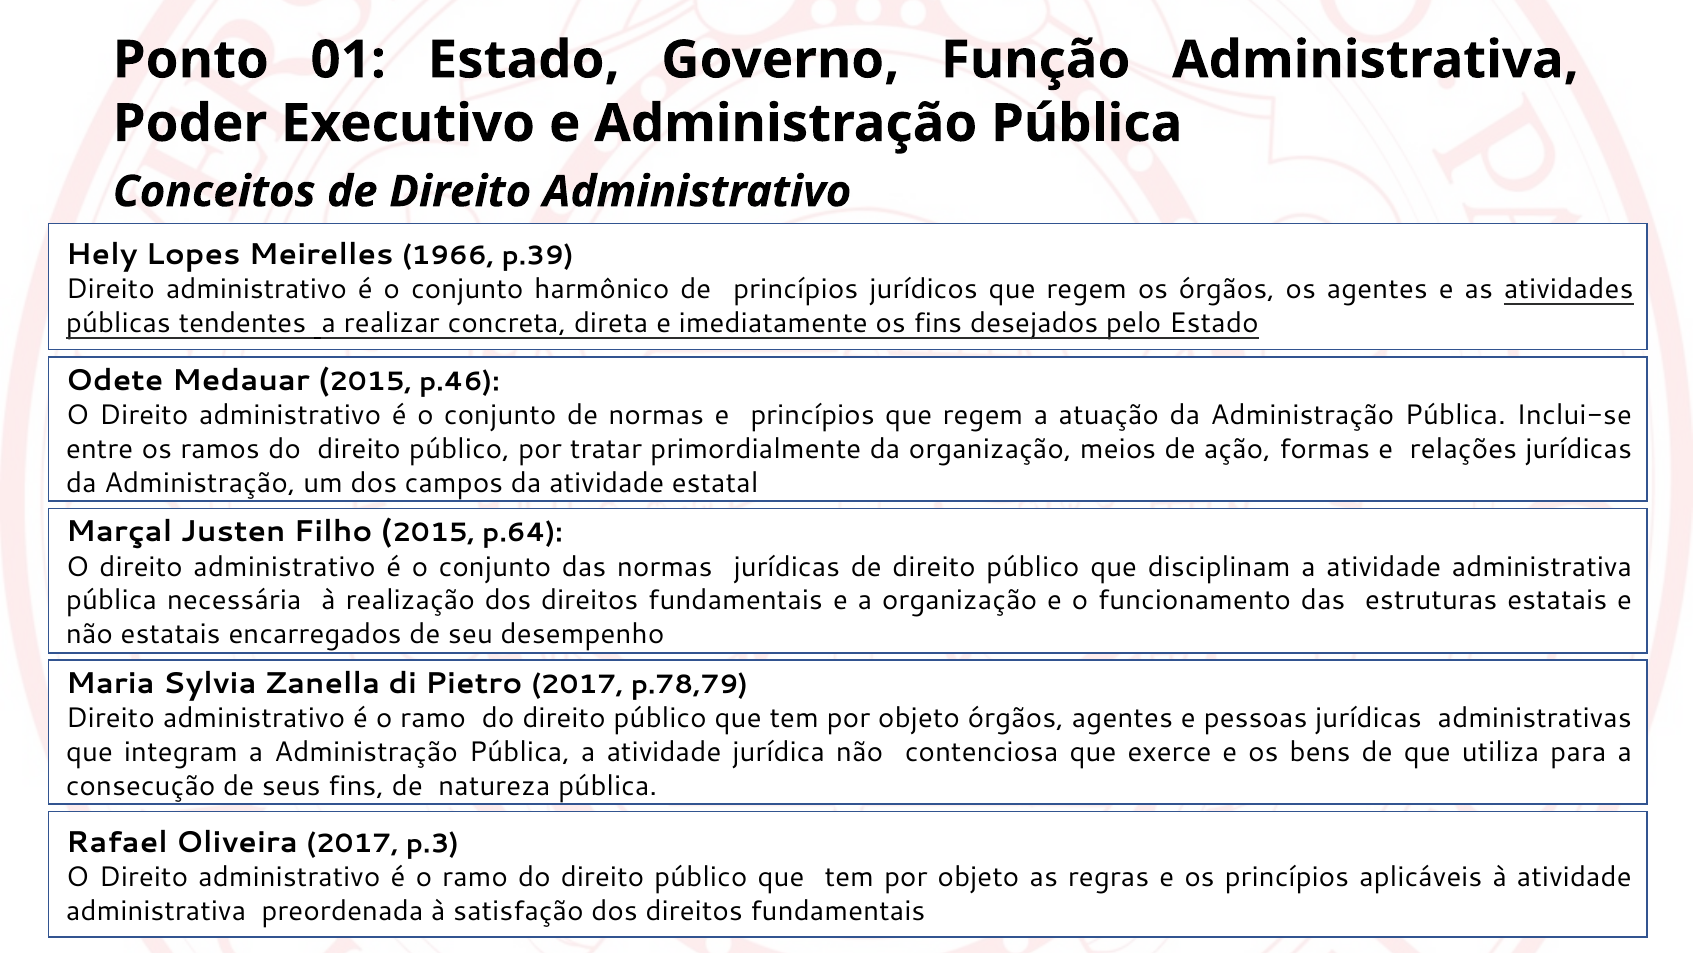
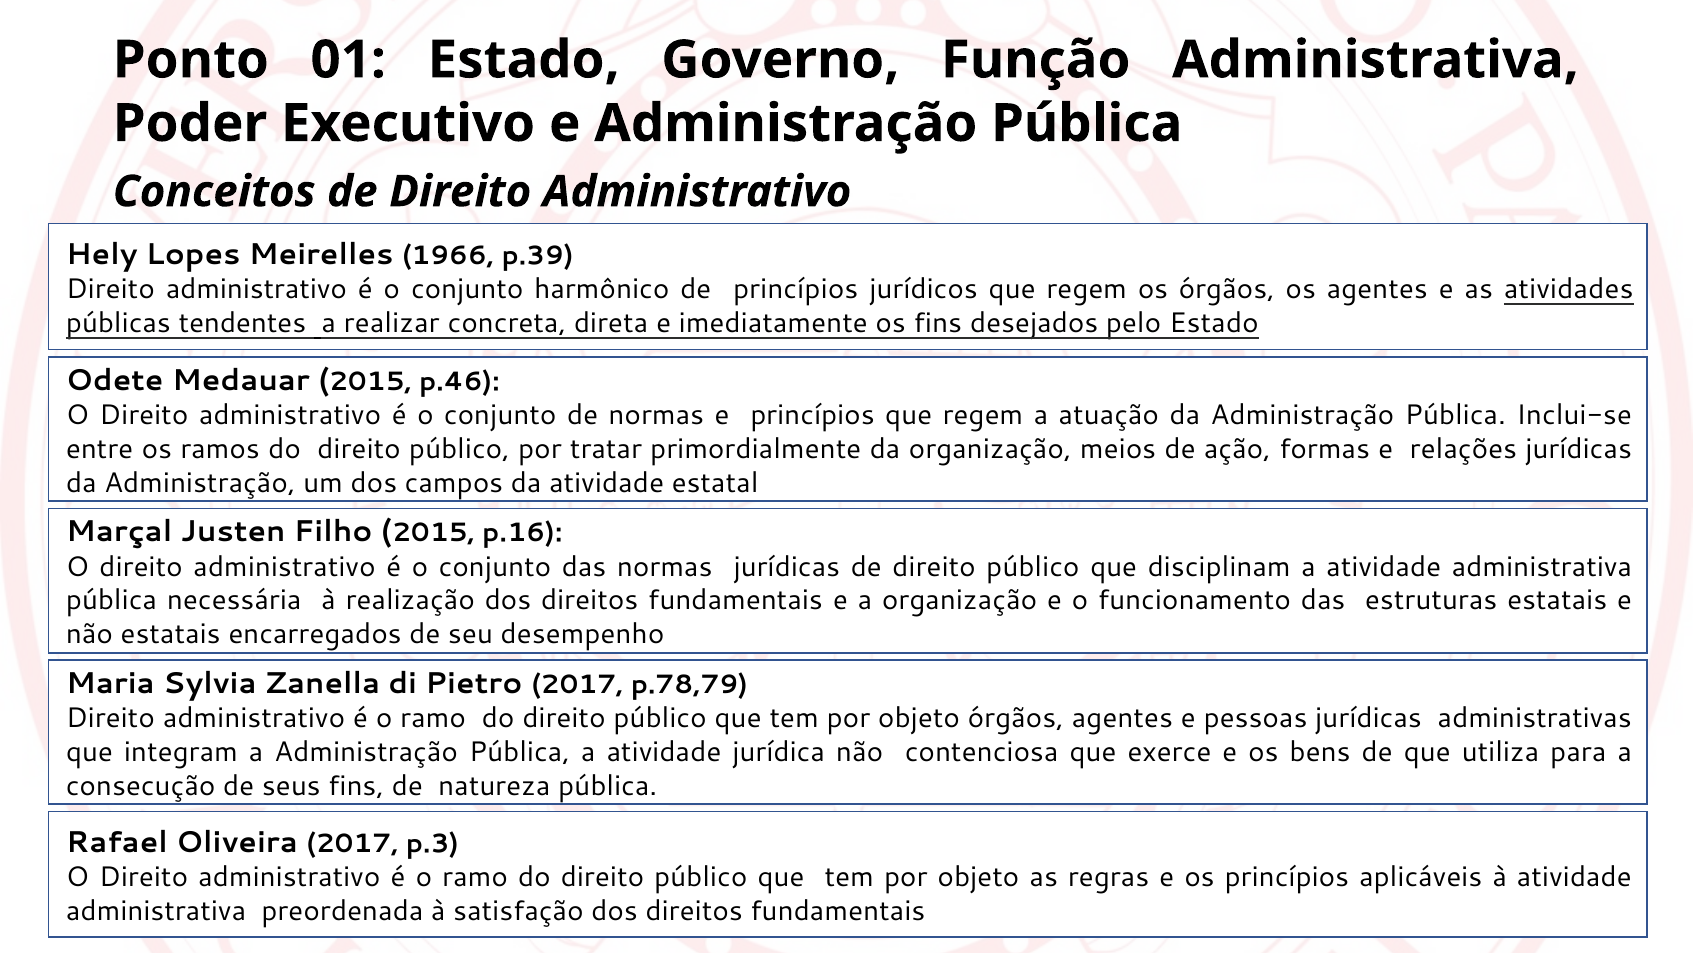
p.64: p.64 -> p.16
